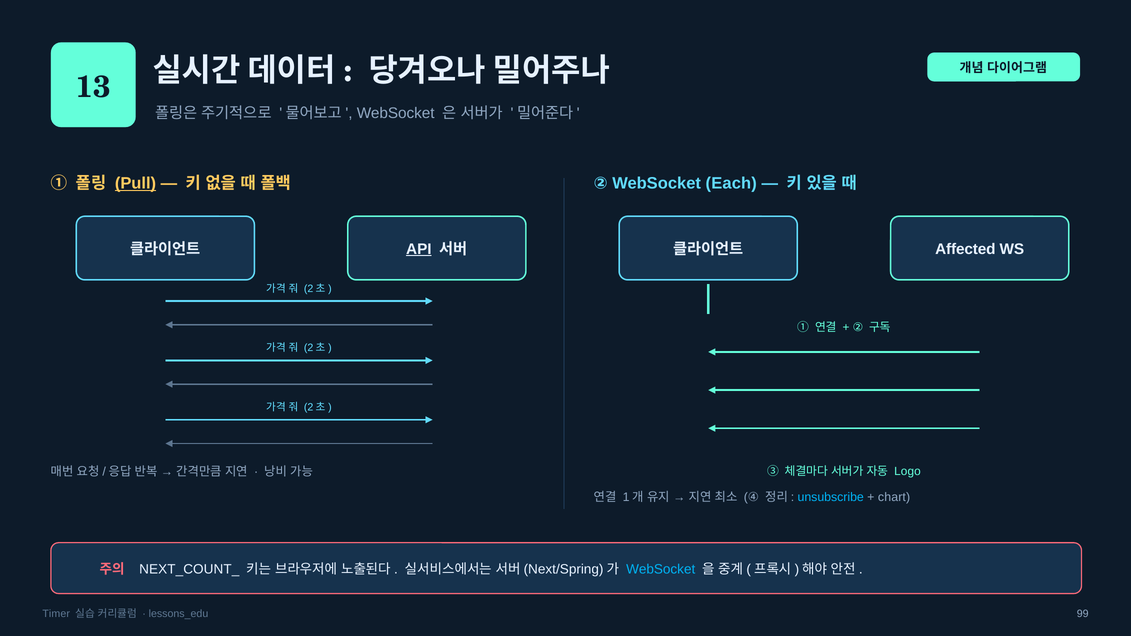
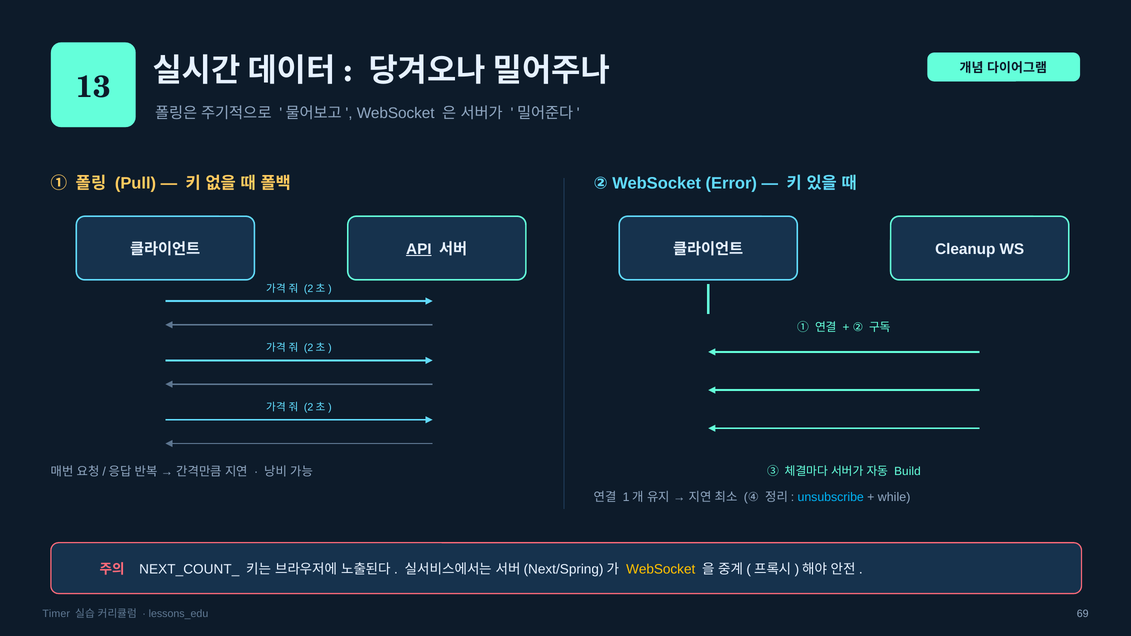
Each: Each -> Error
Pull underline: present -> none
Affected: Affected -> Cleanup
Logo: Logo -> Build
chart: chart -> while
WebSocket at (661, 569) colour: light blue -> yellow
99: 99 -> 69
